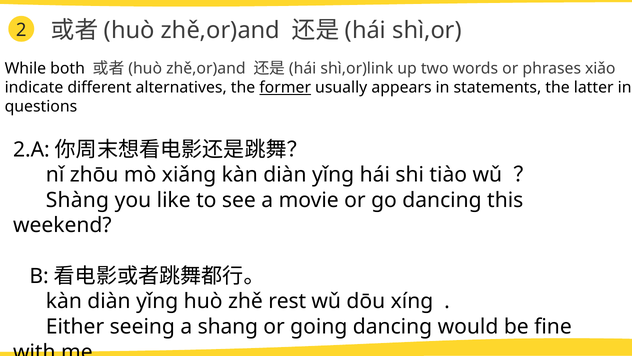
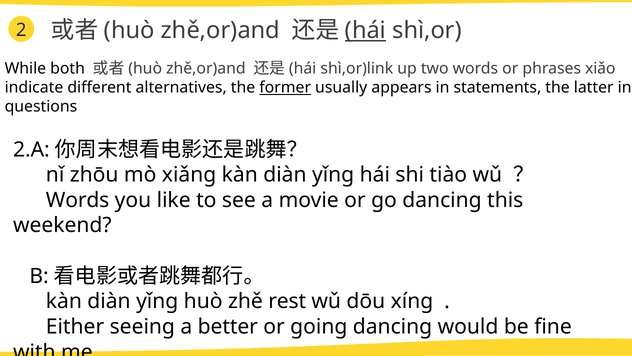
hái at (366, 30) underline: none -> present
Shàng at (77, 200): Shàng -> Words
shang: shang -> better
